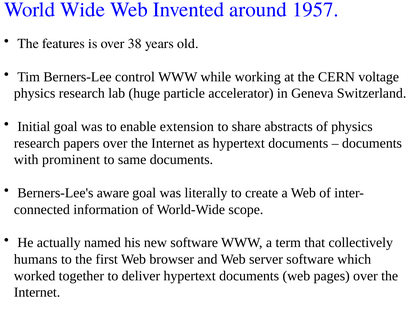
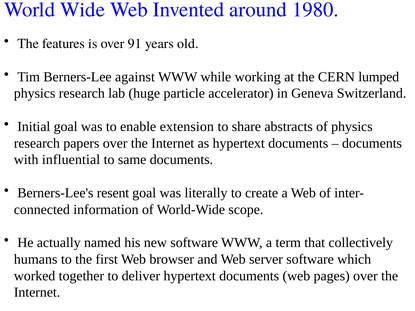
1957: 1957 -> 1980
38: 38 -> 91
control: control -> against
voltage: voltage -> lumped
prominent: prominent -> influential
aware: aware -> resent
